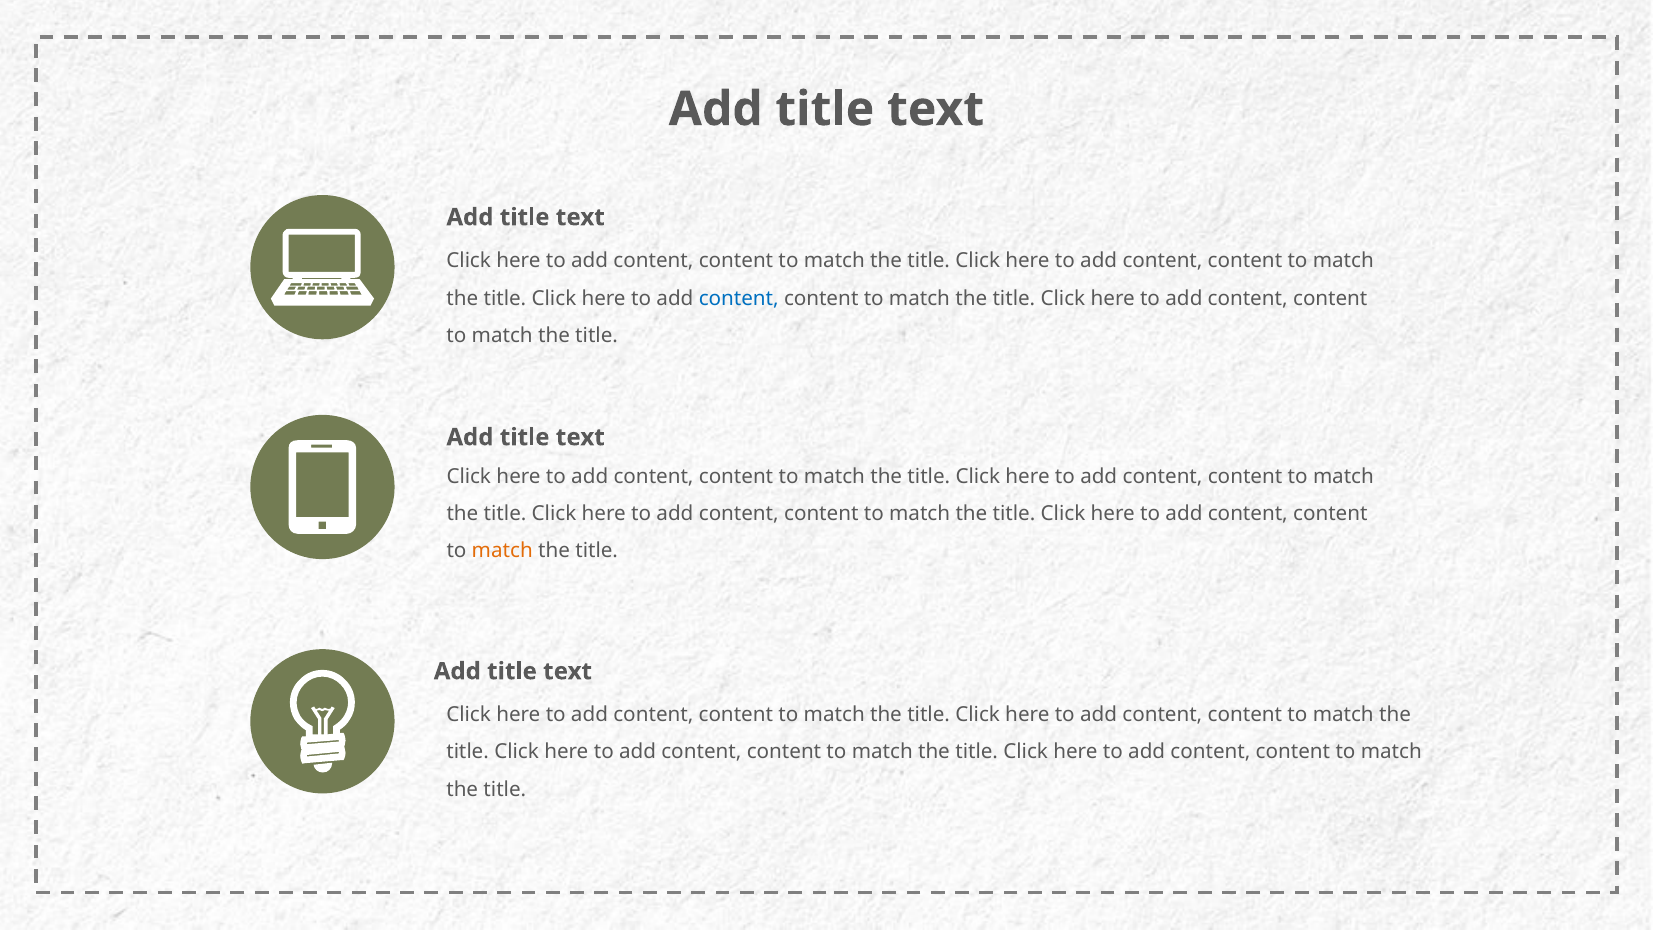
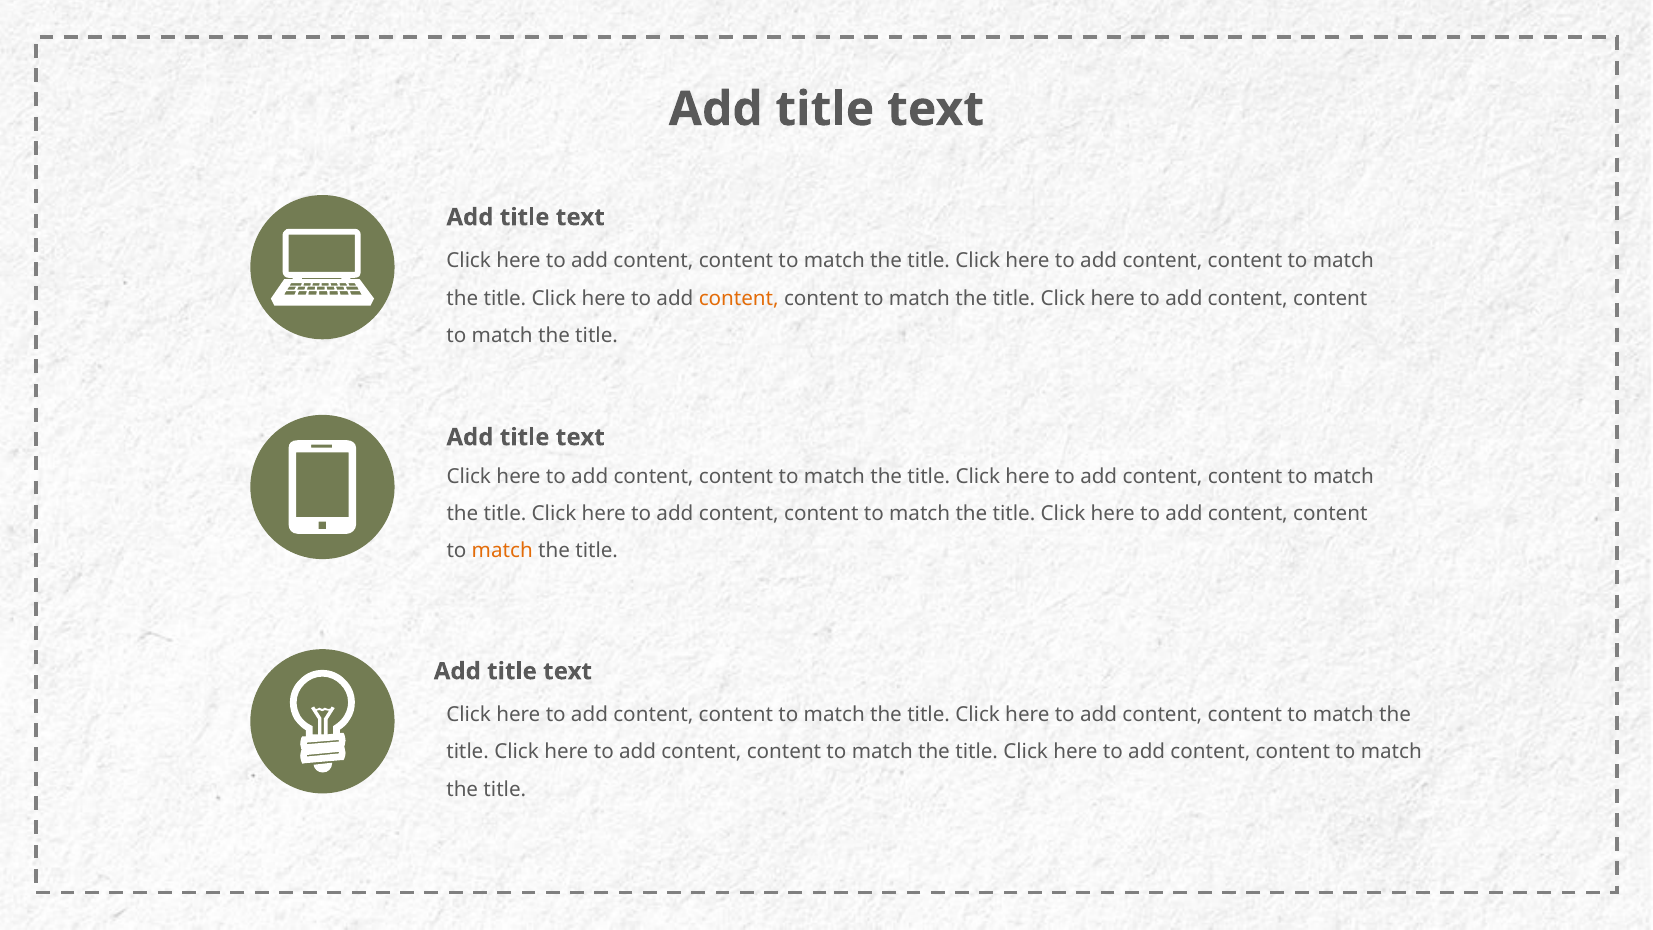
content at (739, 298) colour: blue -> orange
